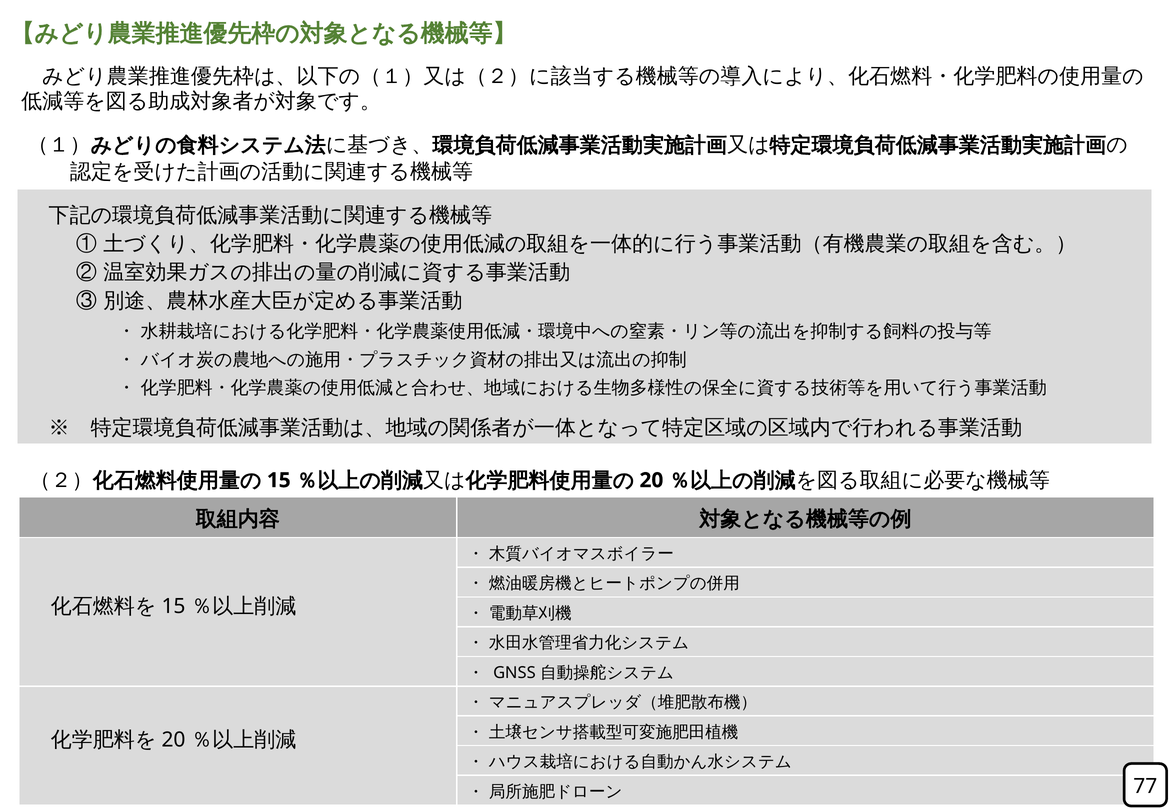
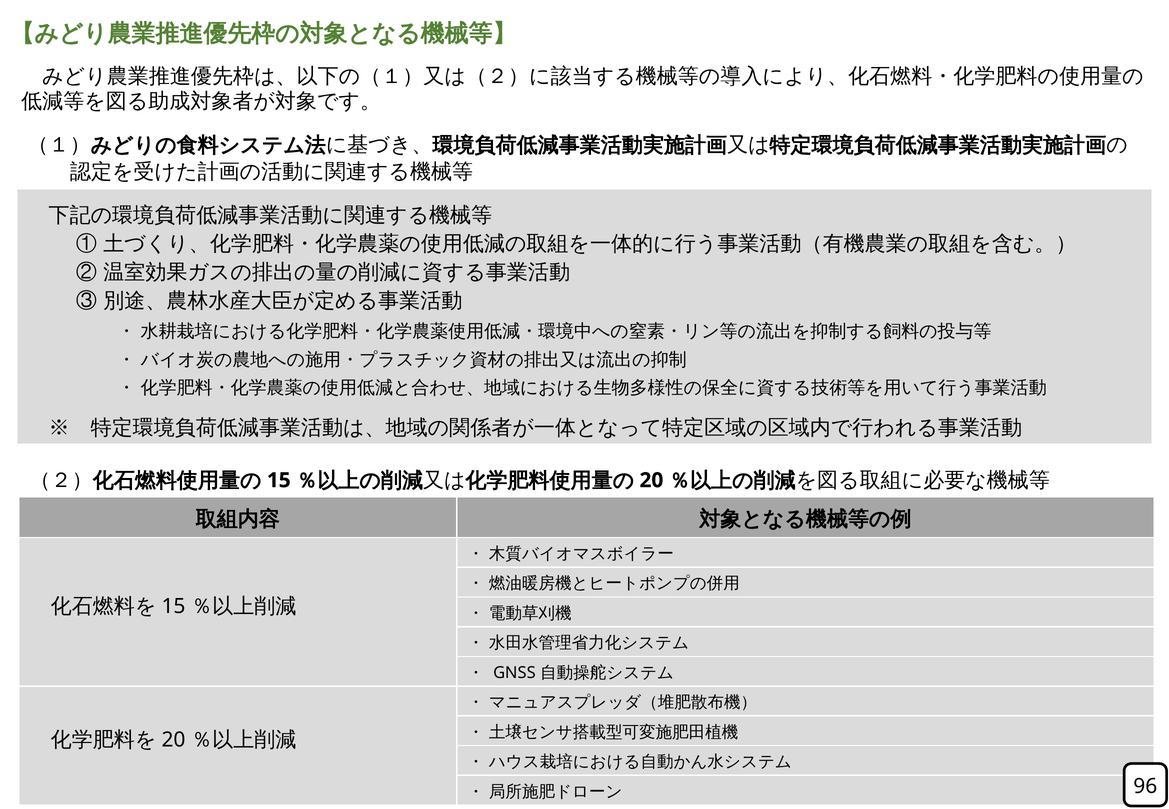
77: 77 -> 96
